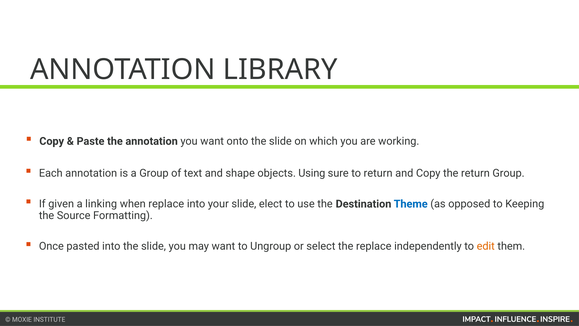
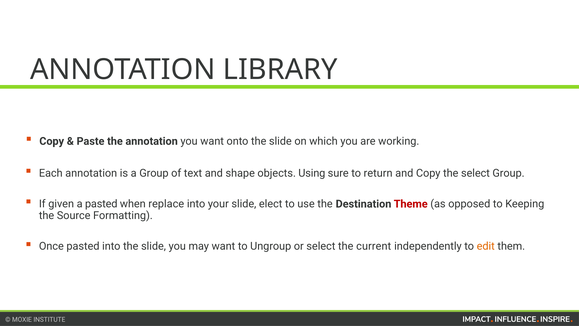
the return: return -> select
a linking: linking -> pasted
Theme colour: blue -> red
the replace: replace -> current
